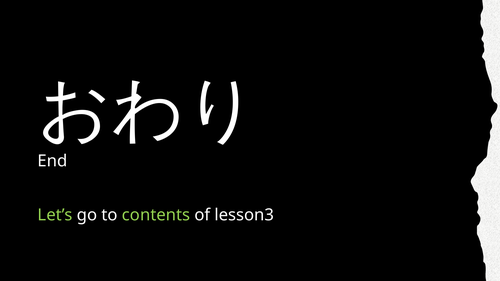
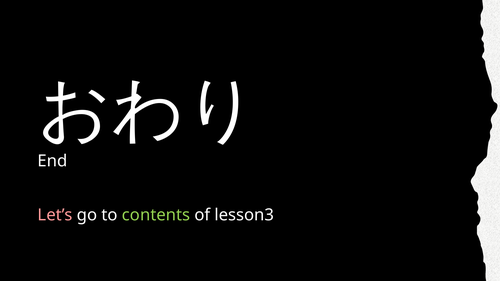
Let’s colour: light green -> pink
